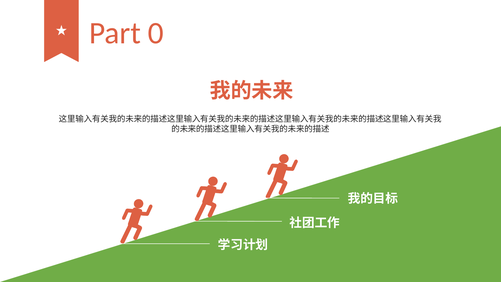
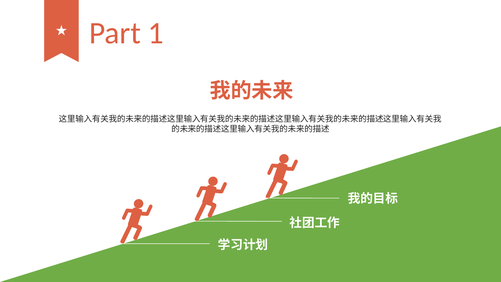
0: 0 -> 1
